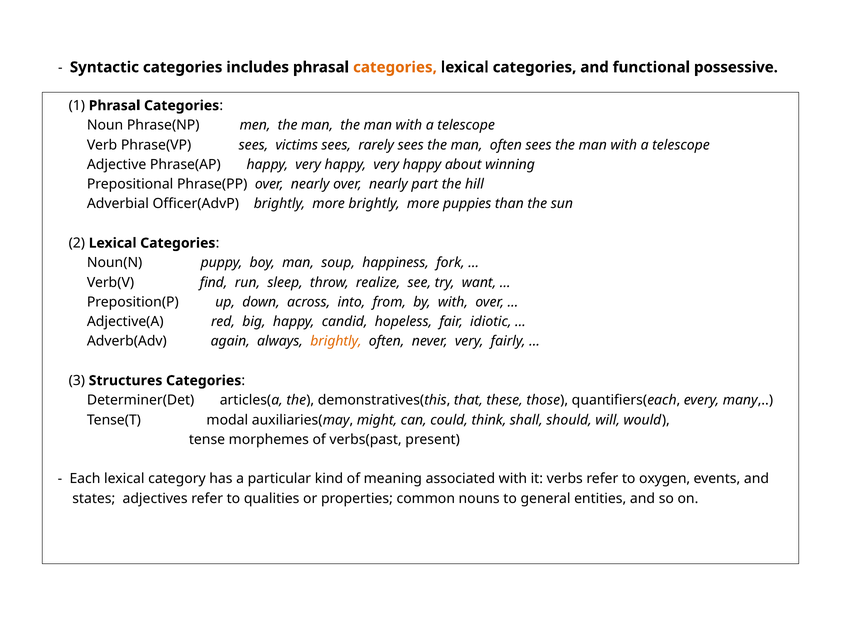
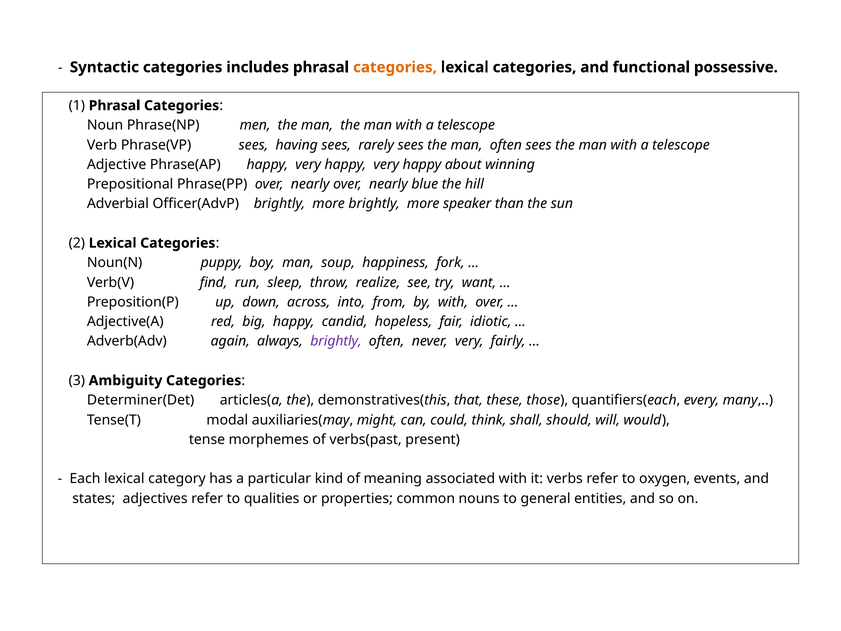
victims: victims -> having
part: part -> blue
puppies: puppies -> speaker
brightly at (336, 341) colour: orange -> purple
Structures: Structures -> Ambiguity
